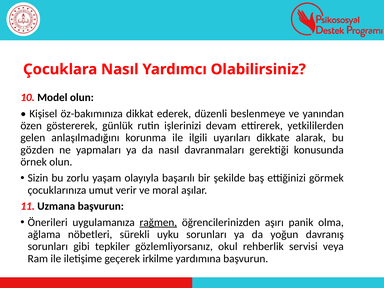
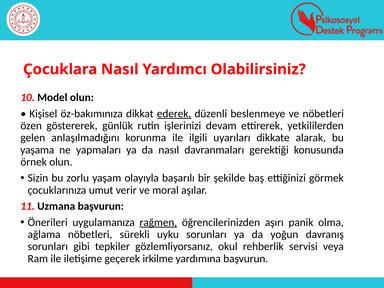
ederek underline: none -> present
ve yanından: yanından -> nöbetleri
gözden: gözden -> yaşama
